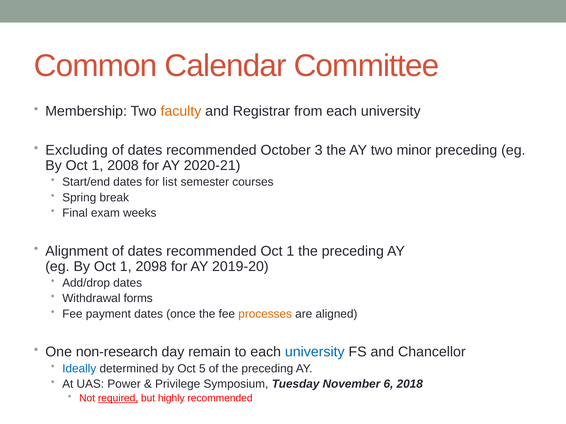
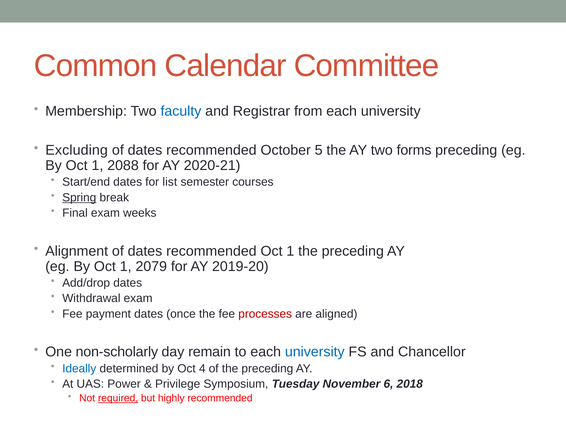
faculty colour: orange -> blue
3: 3 -> 5
minor: minor -> forms
2008: 2008 -> 2088
Spring underline: none -> present
2098: 2098 -> 2079
Withdrawal forms: forms -> exam
processes colour: orange -> red
non-research: non-research -> non-scholarly
5: 5 -> 4
